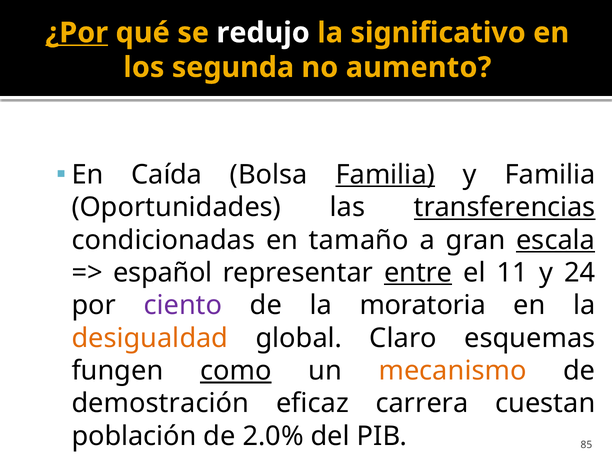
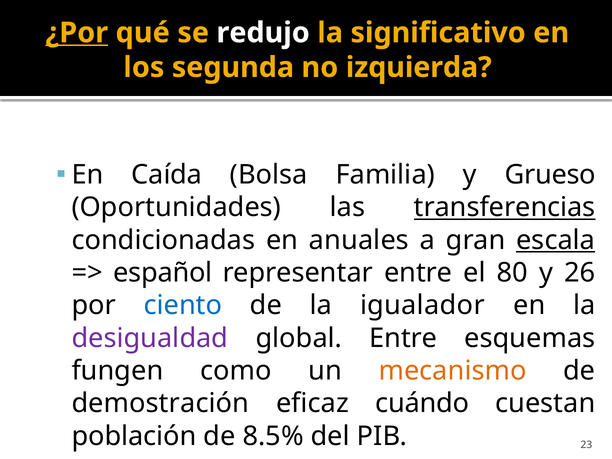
aumento: aumento -> izquierda
Familia at (385, 175) underline: present -> none
y Familia: Familia -> Grueso
tamaño: tamaño -> anuales
entre at (418, 273) underline: present -> none
11: 11 -> 80
24: 24 -> 26
ciento colour: purple -> blue
moratoria: moratoria -> igualador
desigualdad colour: orange -> purple
global Claro: Claro -> Entre
como underline: present -> none
carrera: carrera -> cuándo
2.0%: 2.0% -> 8.5%
85: 85 -> 23
